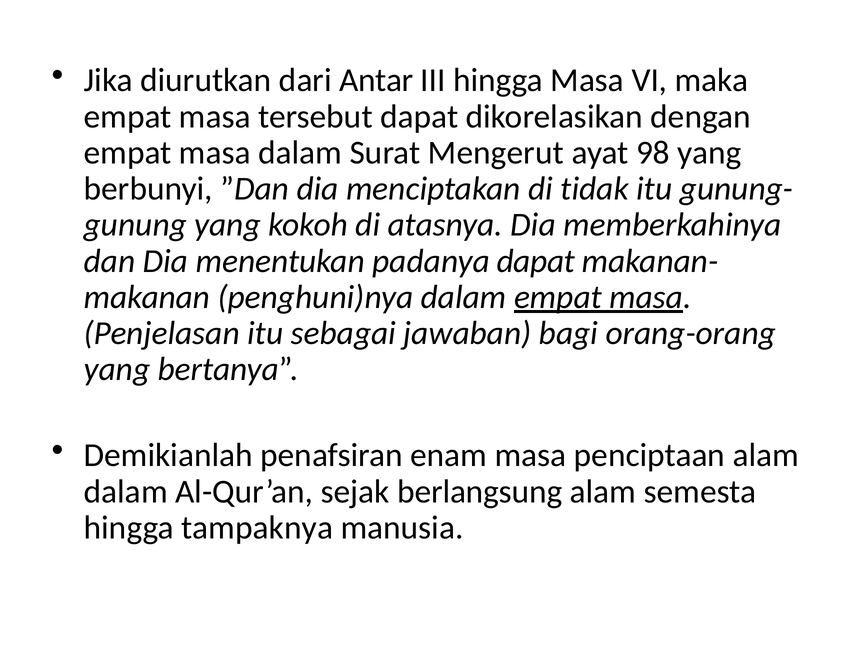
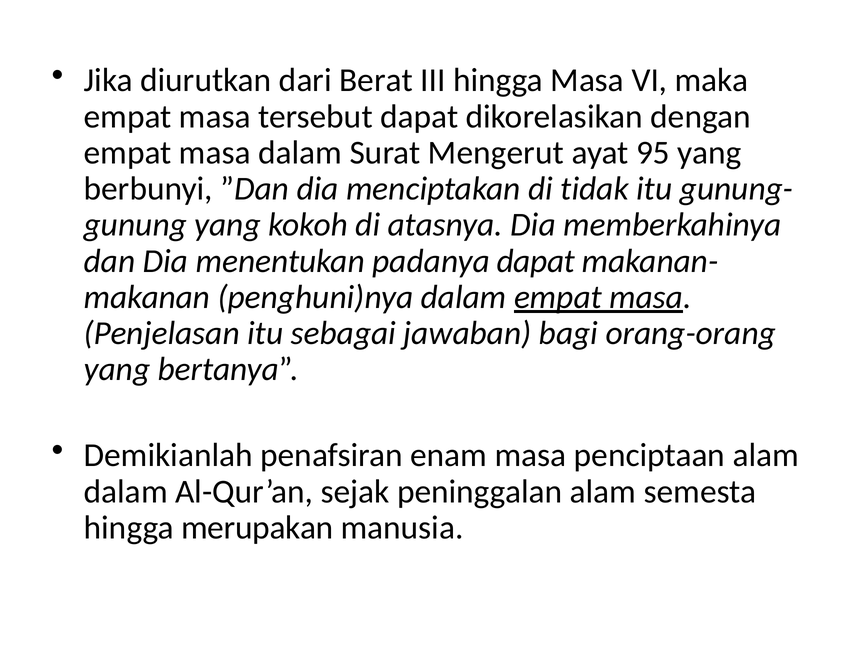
Antar: Antar -> Berat
98: 98 -> 95
berlangsung: berlangsung -> peninggalan
tampaknya: tampaknya -> merupakan
